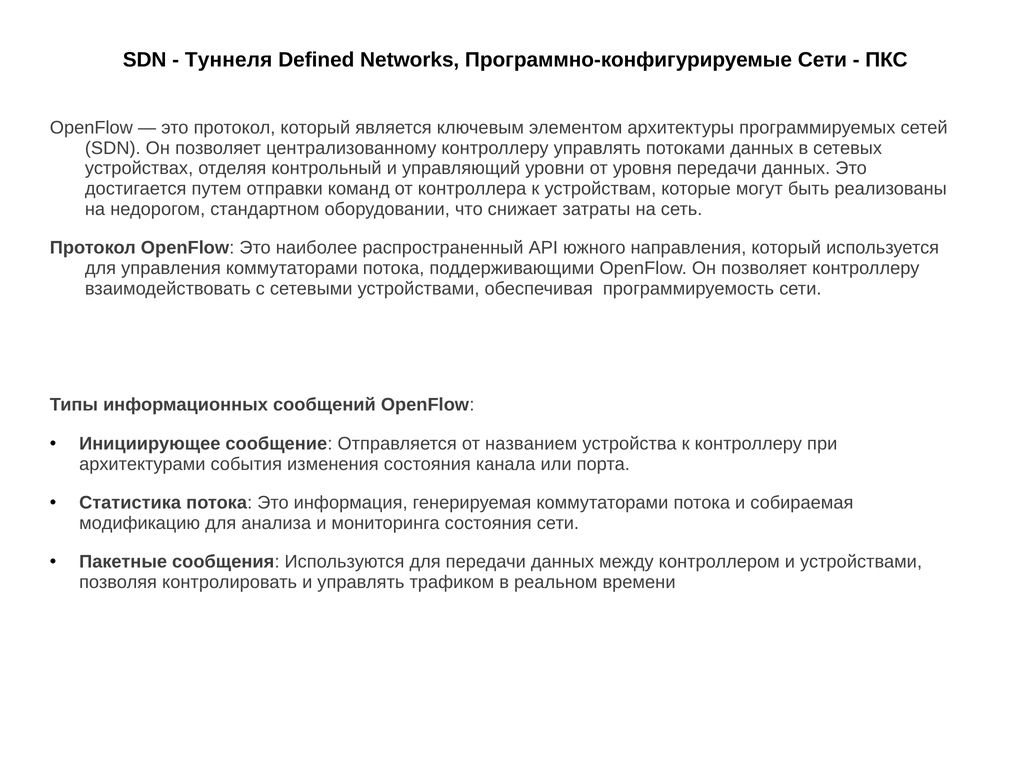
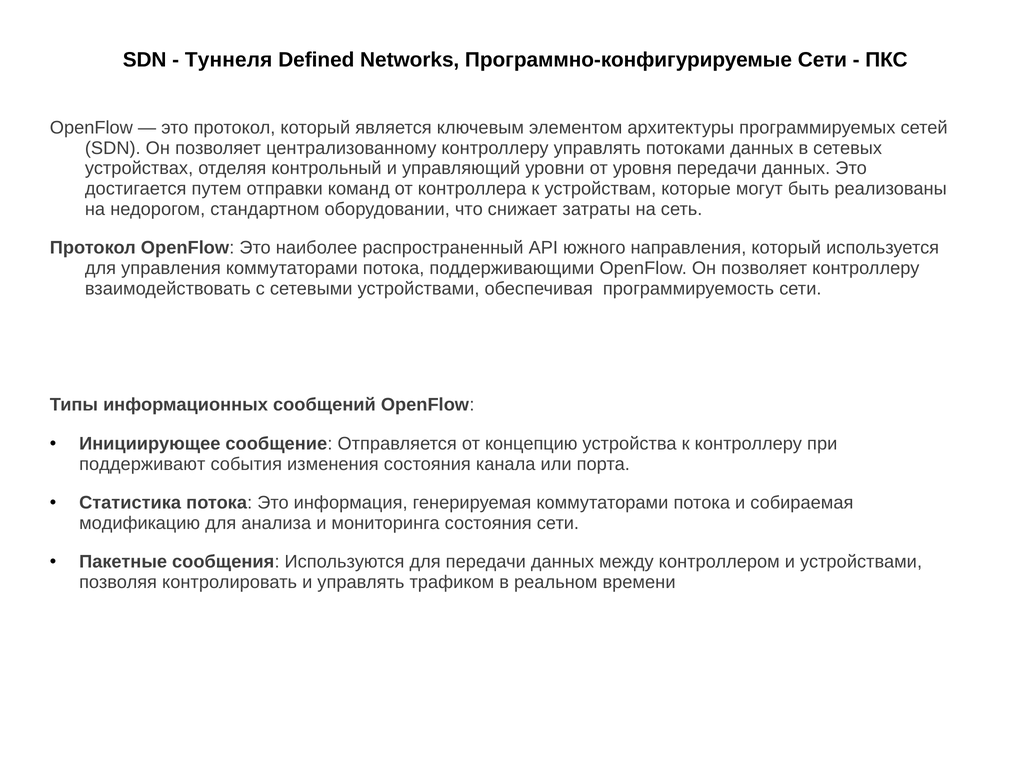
названием: названием -> концепцию
архитектурами: архитектурами -> поддерживают
